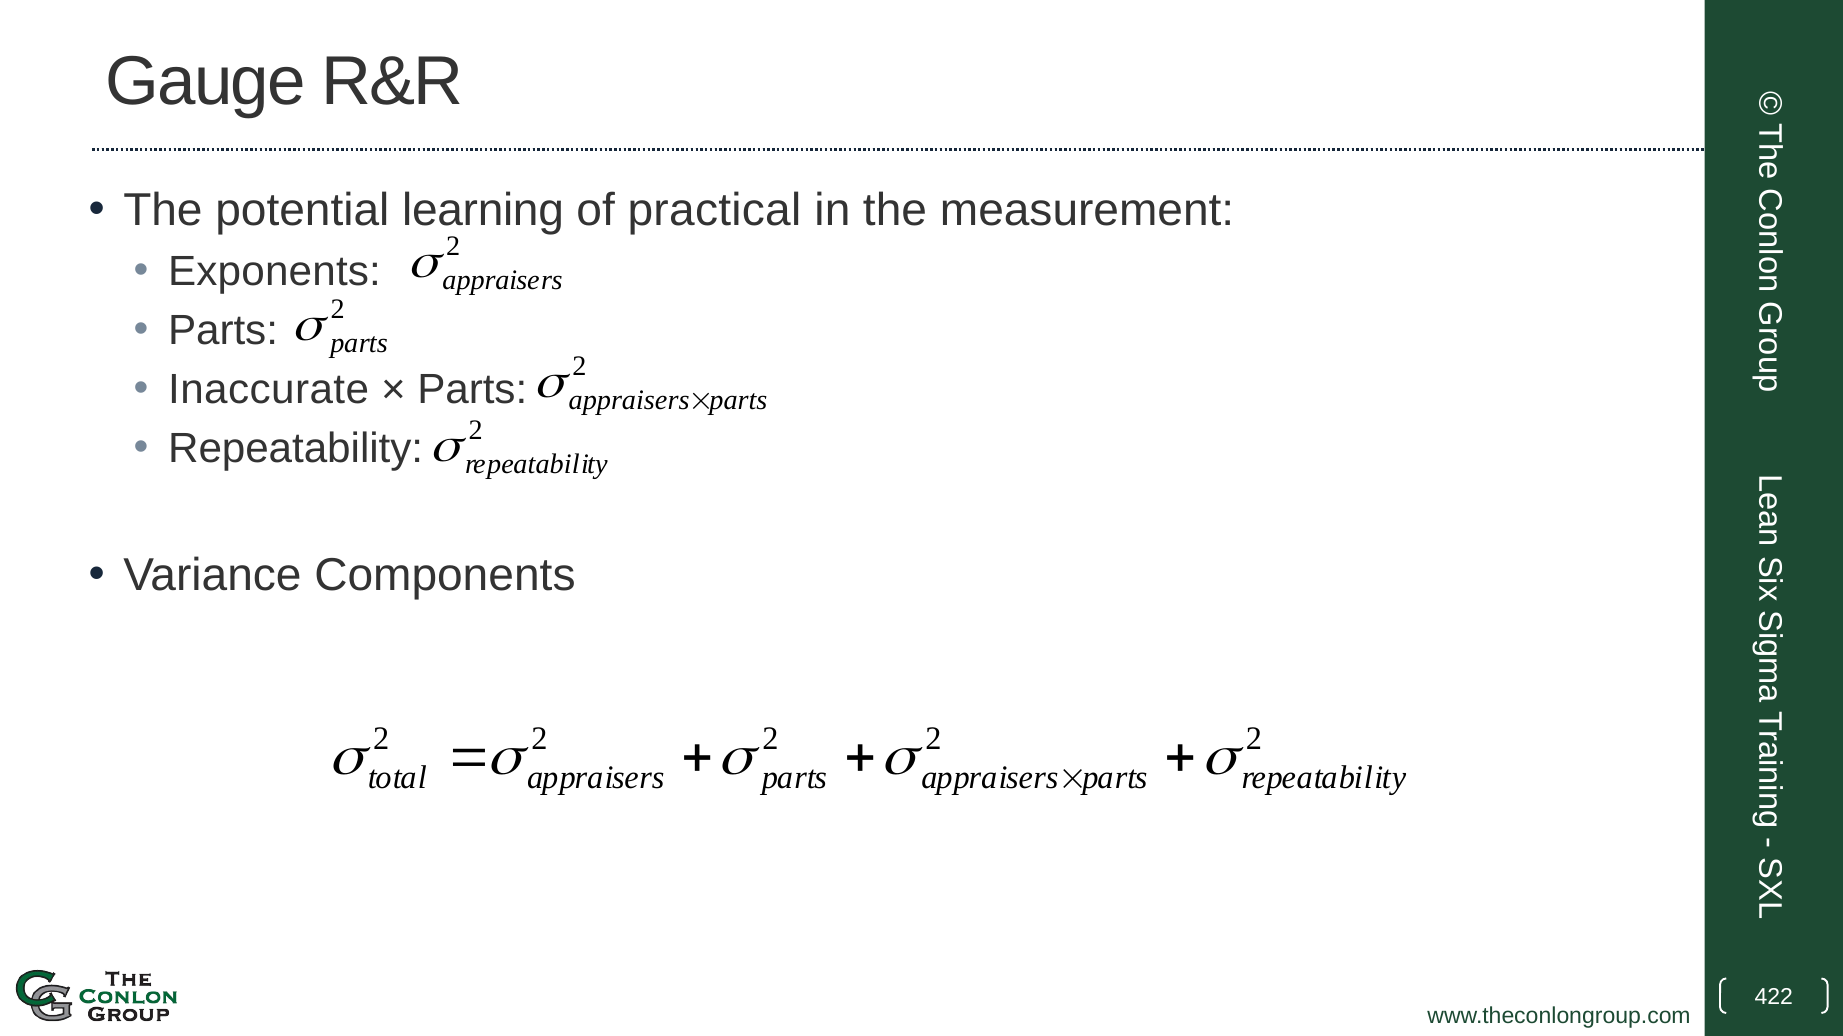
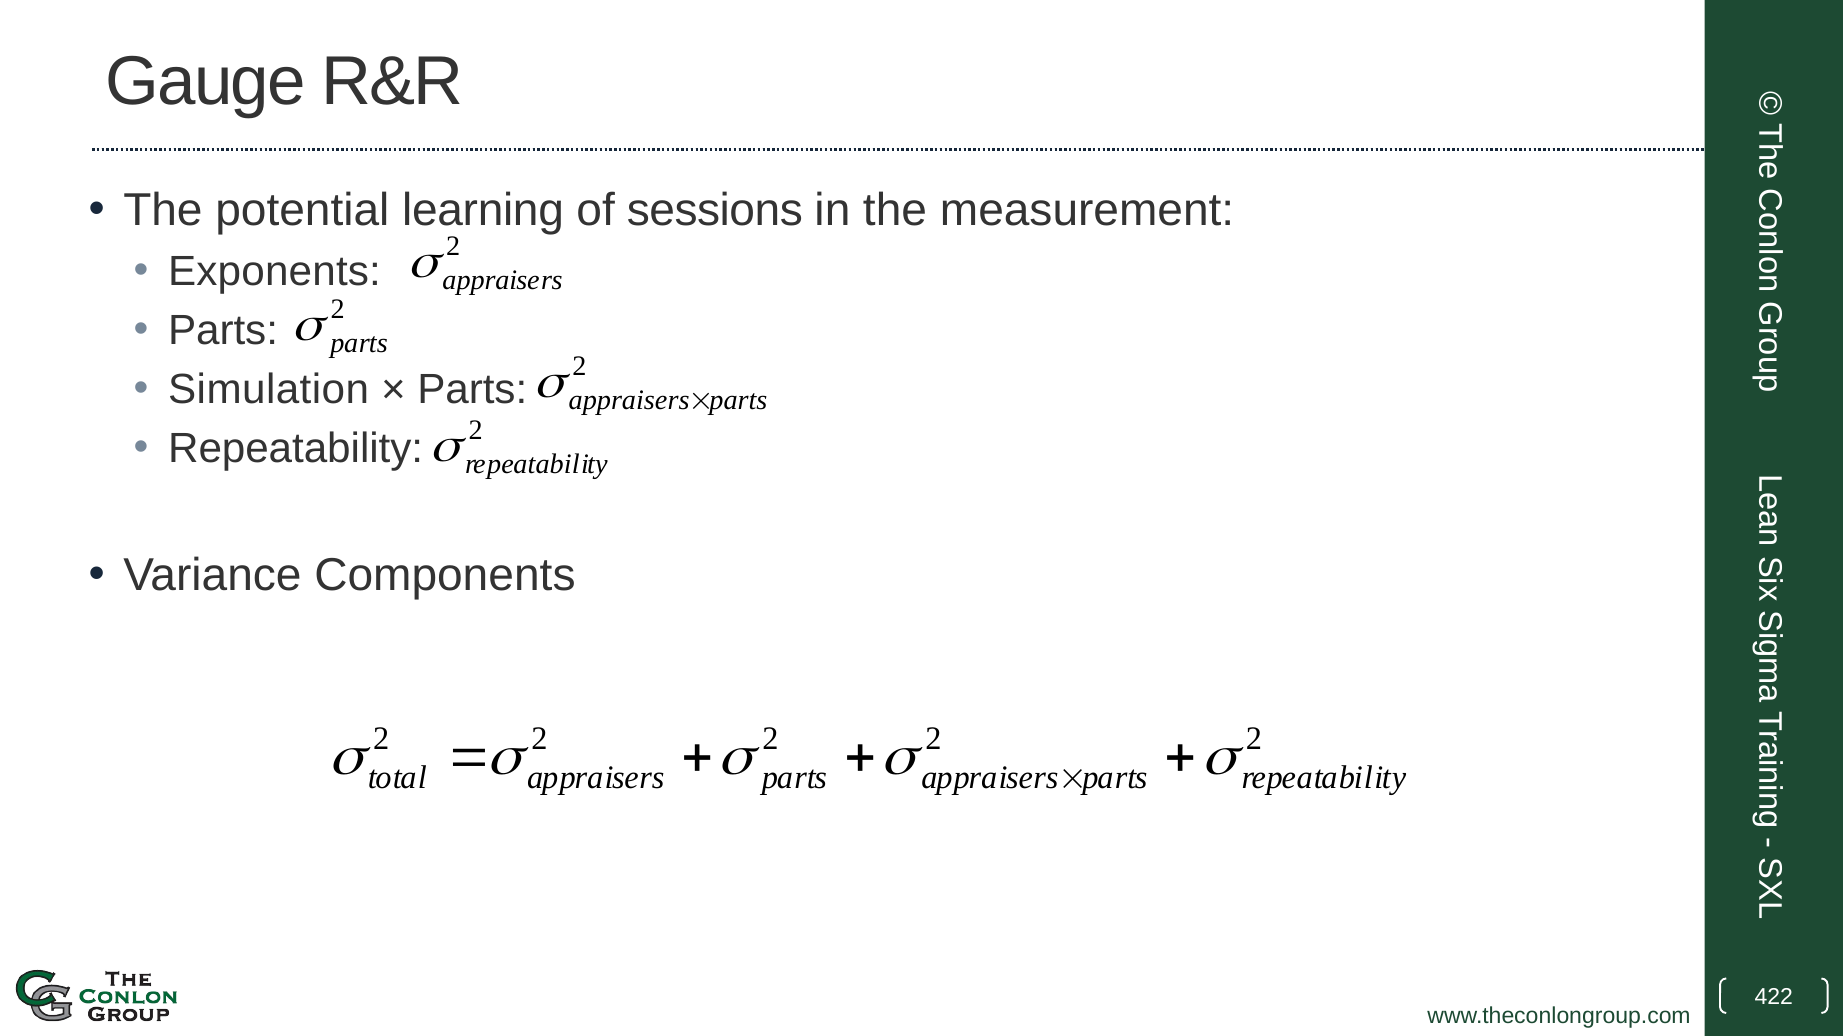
practical: practical -> sessions
Inaccurate: Inaccurate -> Simulation
